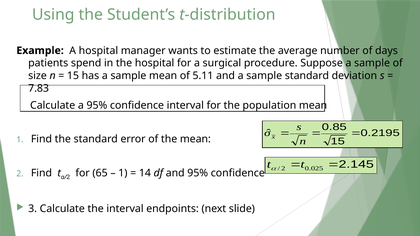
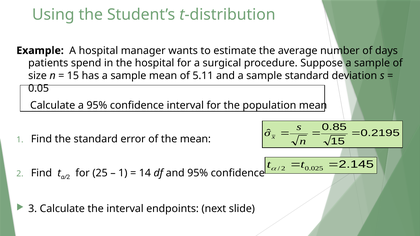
7.83: 7.83 -> 0.05
65: 65 -> 25
